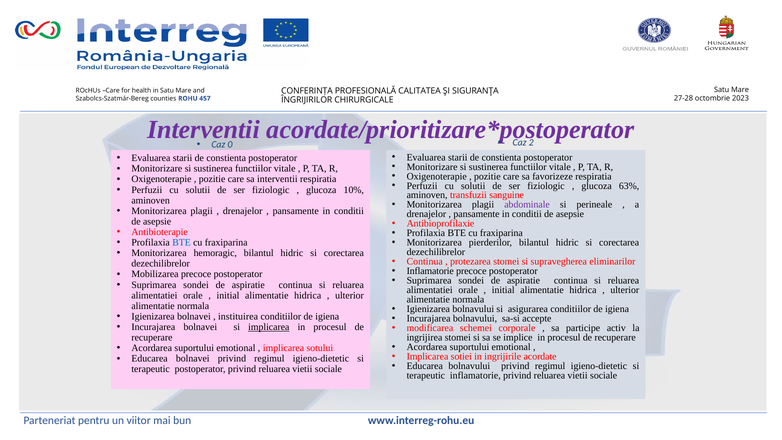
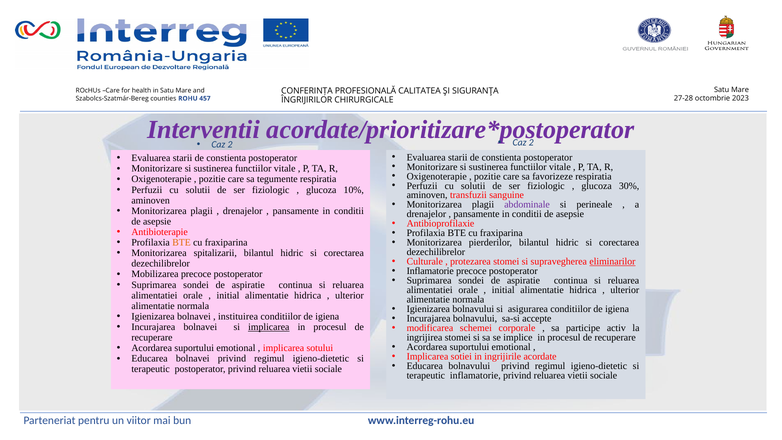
0 at (230, 144): 0 -> 2
sa interventii: interventii -> tegumente
63%: 63% -> 30%
BTE at (182, 243) colour: blue -> orange
hemoragic: hemoragic -> spitalizarii
Continua at (425, 262): Continua -> Culturale
eliminarilor underline: none -> present
